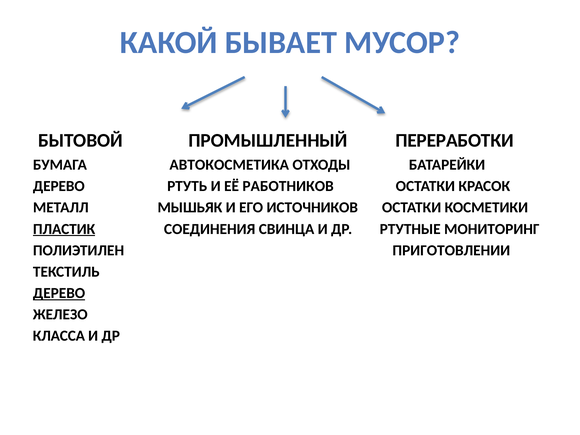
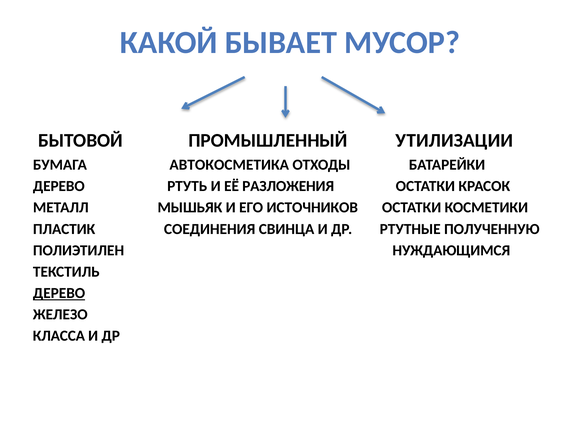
ПЕРЕРАБОТКИ: ПЕРЕРАБОТКИ -> УТИЛИЗАЦИИ
РАБОТНИКОВ: РАБОТНИКОВ -> РАЗЛОЖЕНИЯ
ПЛАСТИК underline: present -> none
МОНИТОРИНГ: МОНИТОРИНГ -> ПОЛУЧЕННУЮ
ПРИГОТОВЛЕНИИ: ПРИГОТОВЛЕНИИ -> НУЖДАЮЩИМСЯ
